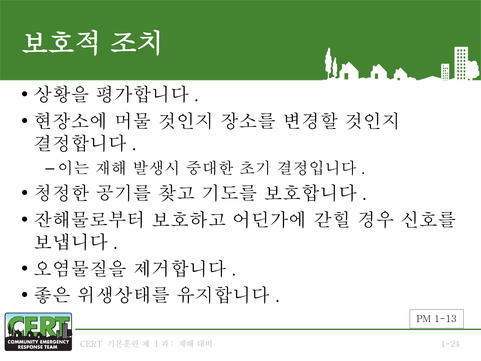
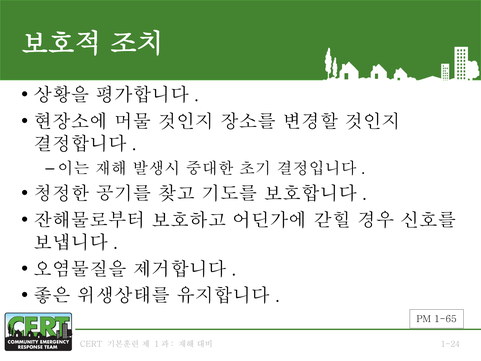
1-13: 1-13 -> 1-65
